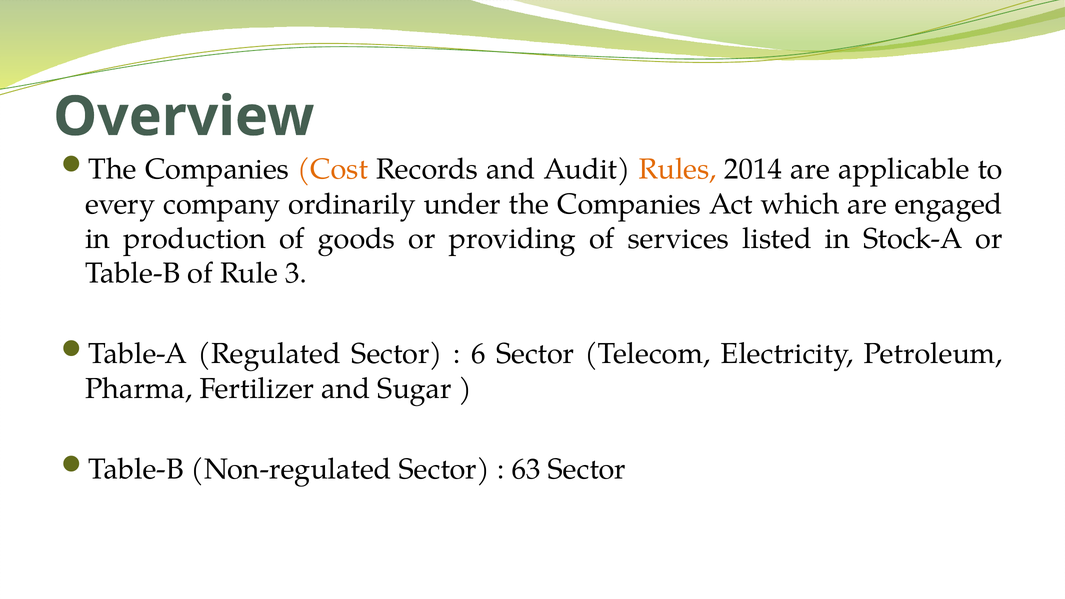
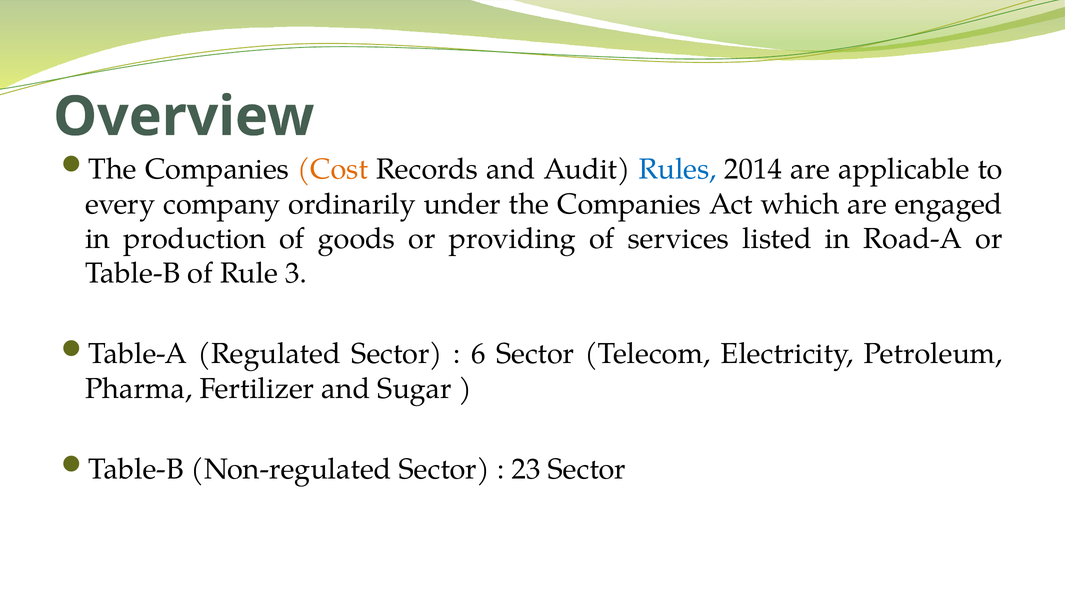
Rules colour: orange -> blue
Stock-A: Stock-A -> Road-A
63: 63 -> 23
